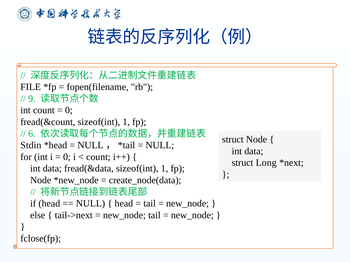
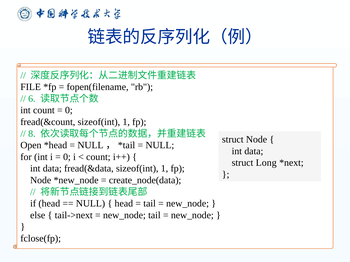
9: 9 -> 6
6: 6 -> 8
Stdin: Stdin -> Open
